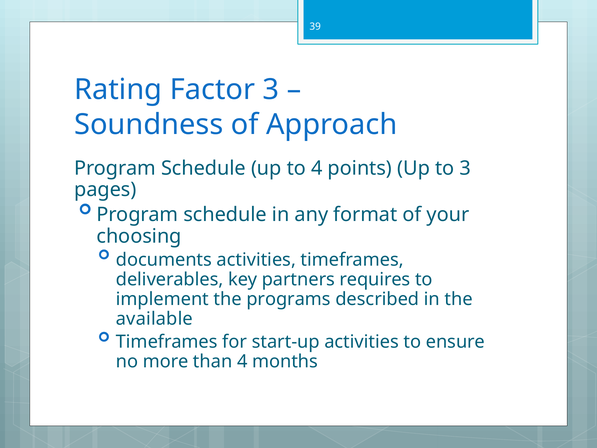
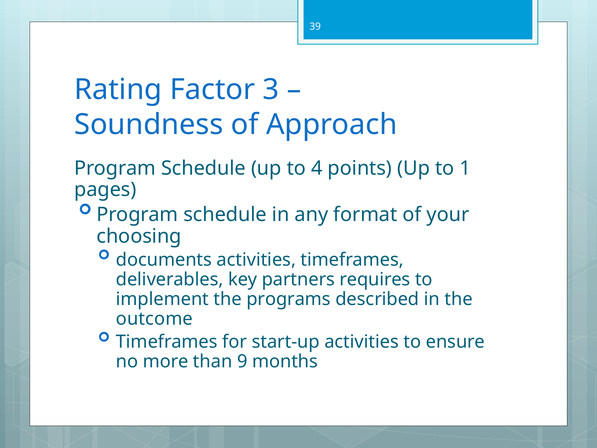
to 3: 3 -> 1
available: available -> outcome
than 4: 4 -> 9
